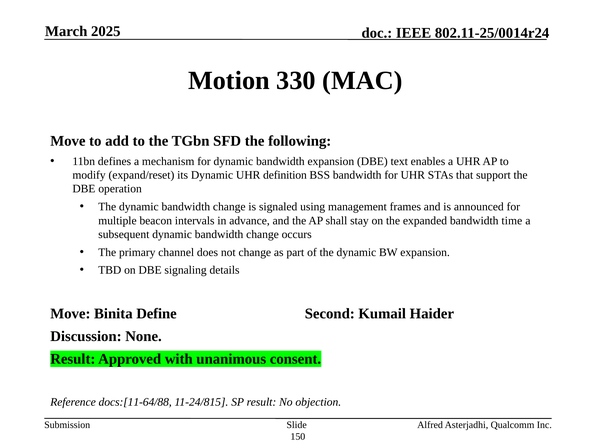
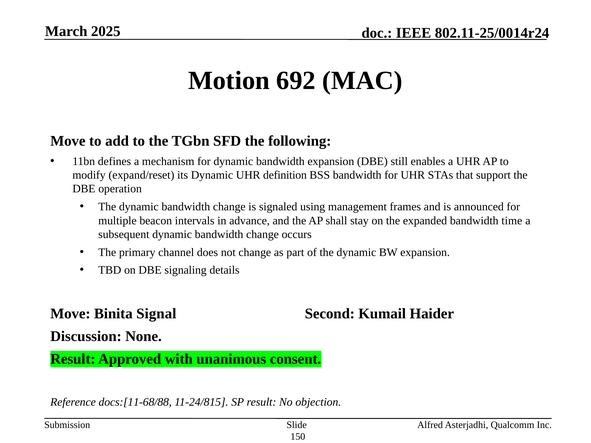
330: 330 -> 692
text: text -> still
Define: Define -> Signal
docs:[11-64/88: docs:[11-64/88 -> docs:[11-68/88
